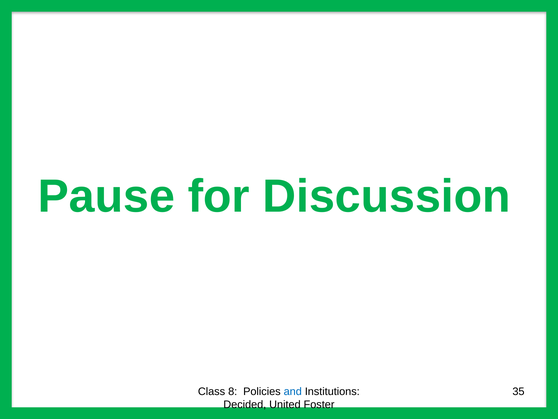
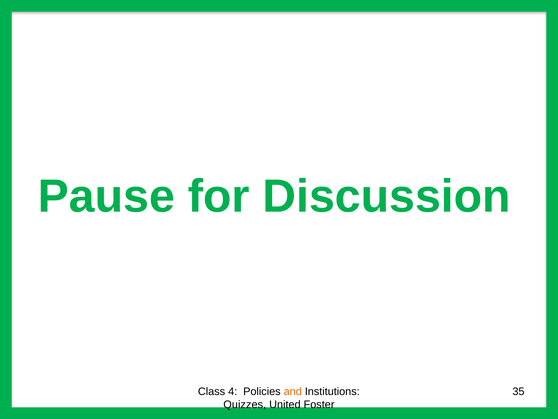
8: 8 -> 4
and colour: blue -> orange
Decided: Decided -> Quizzes
